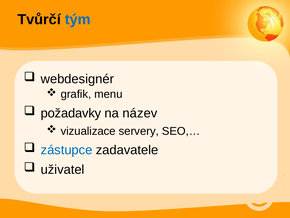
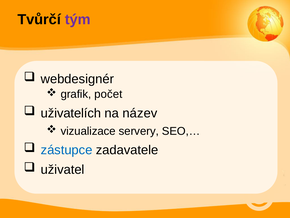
tým colour: blue -> purple
menu: menu -> počet
požadavky: požadavky -> uživatelích
